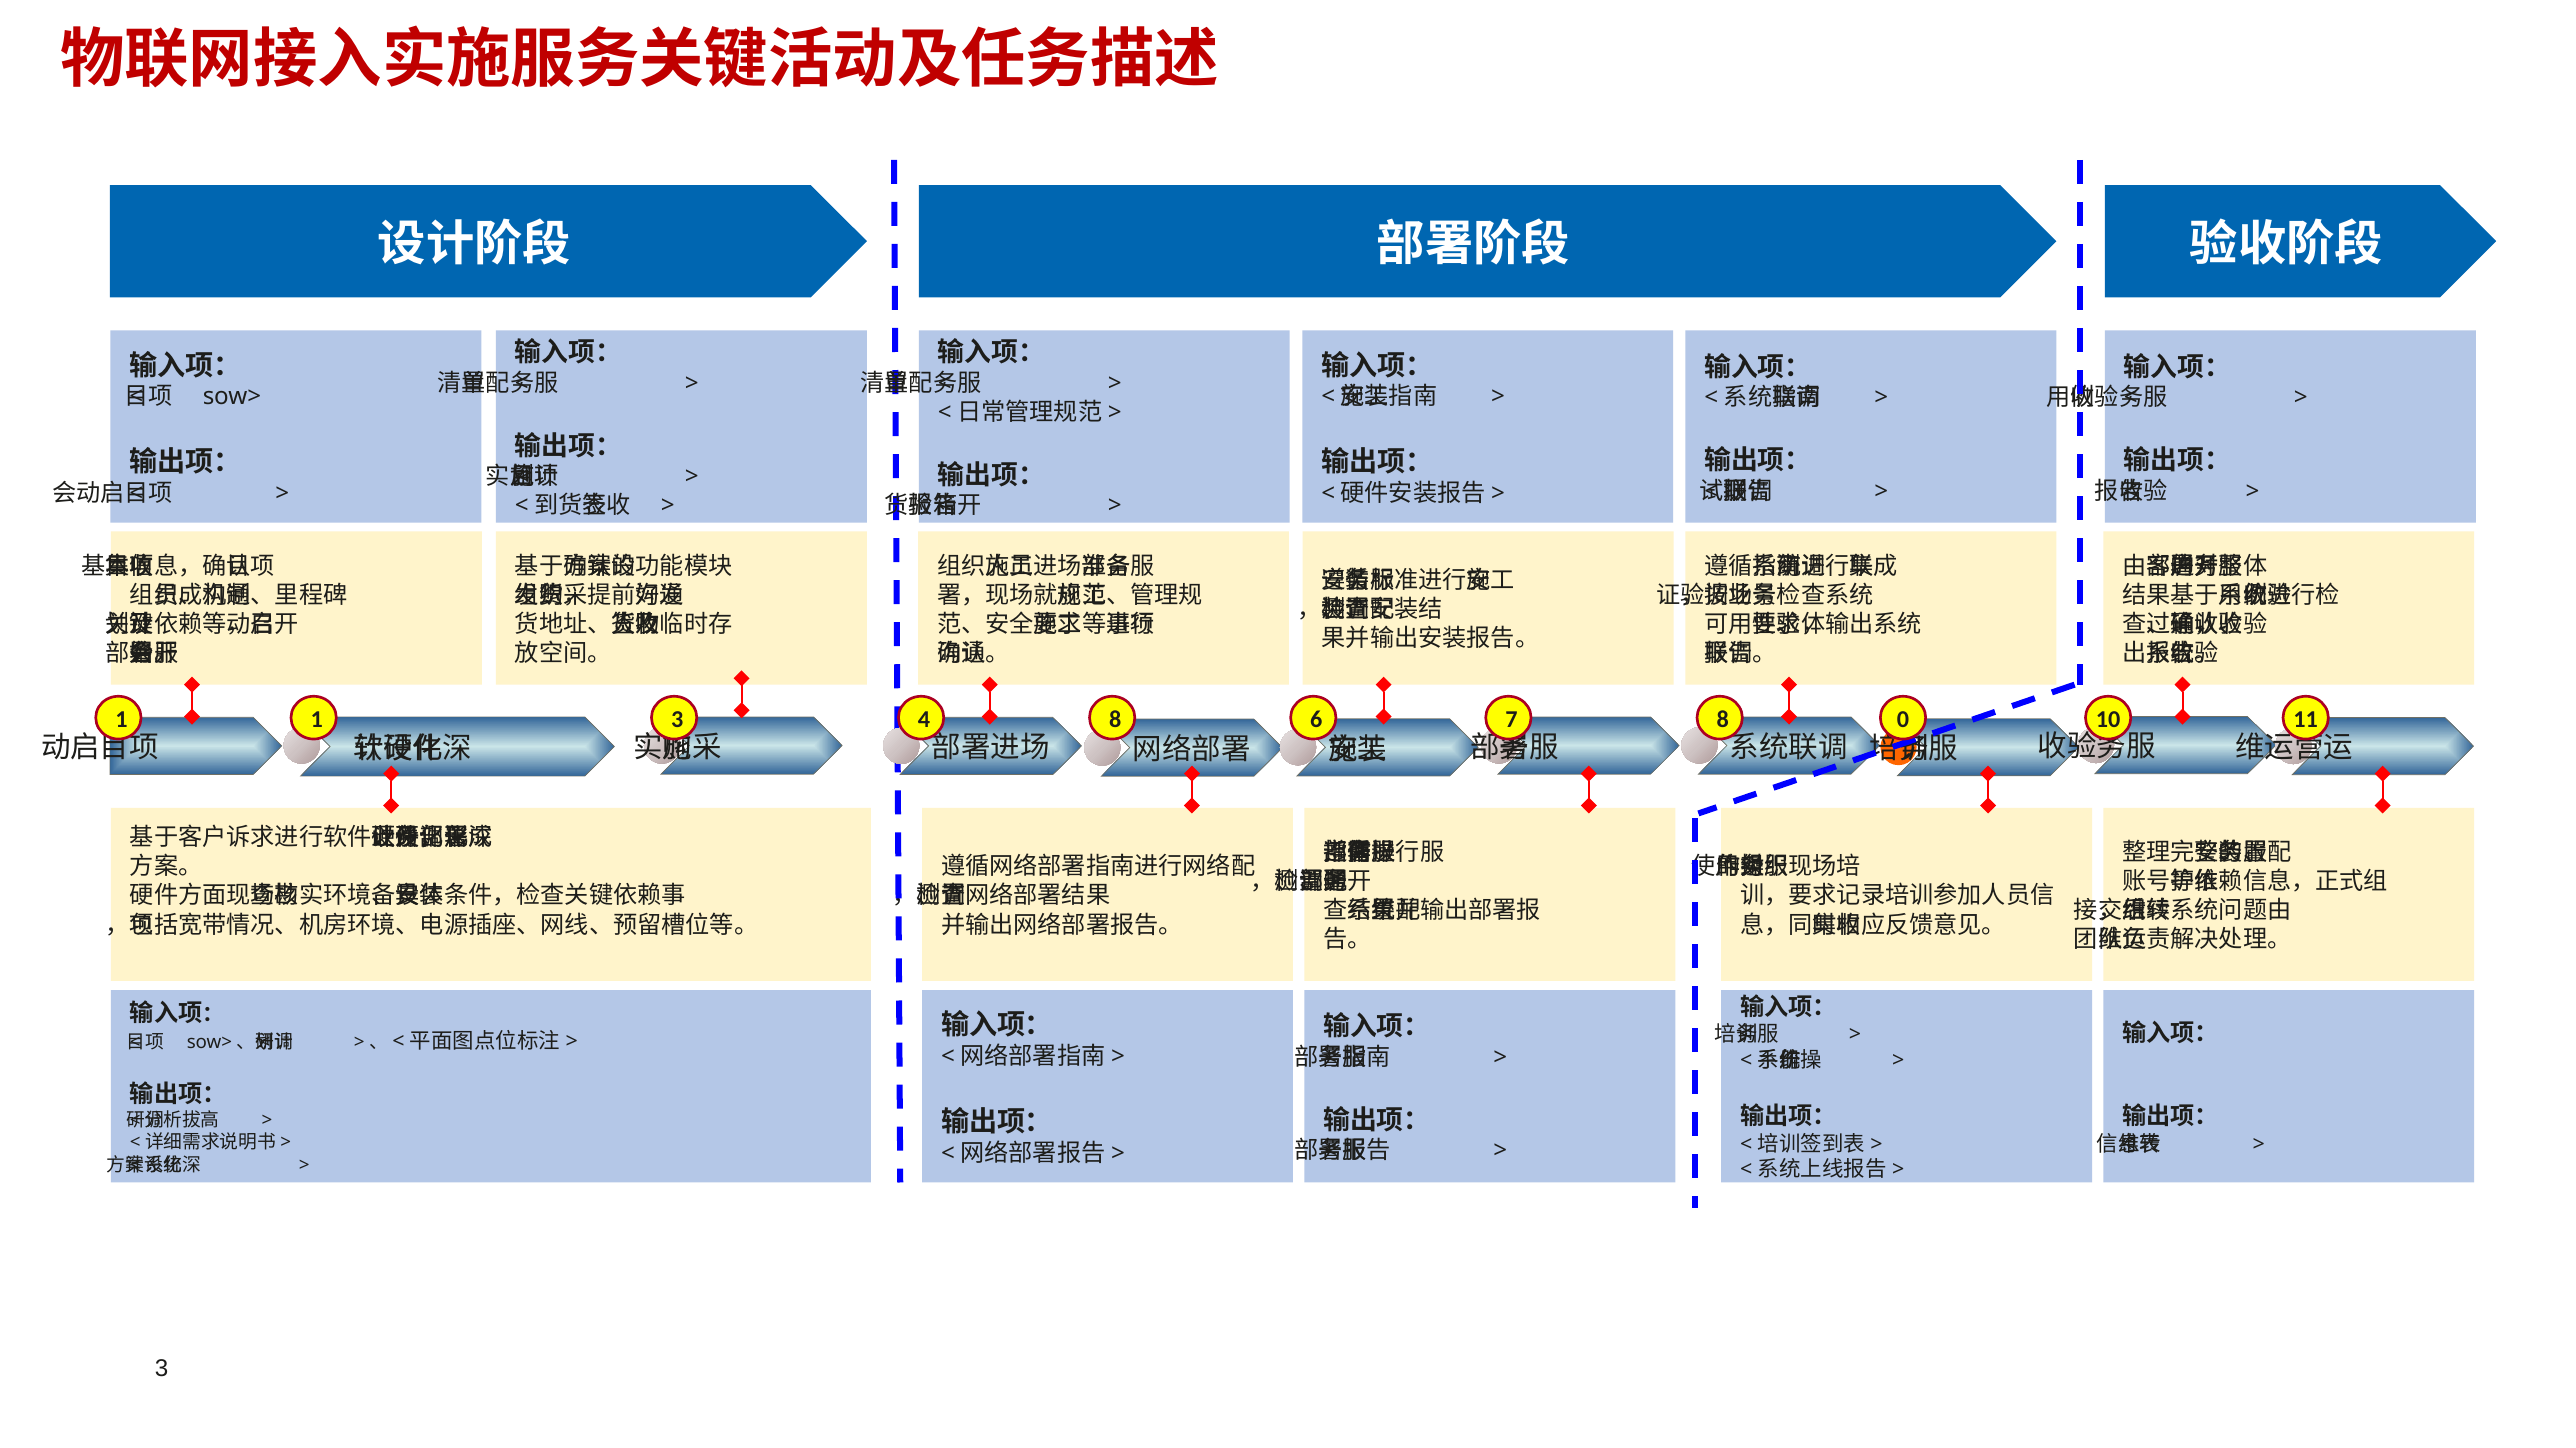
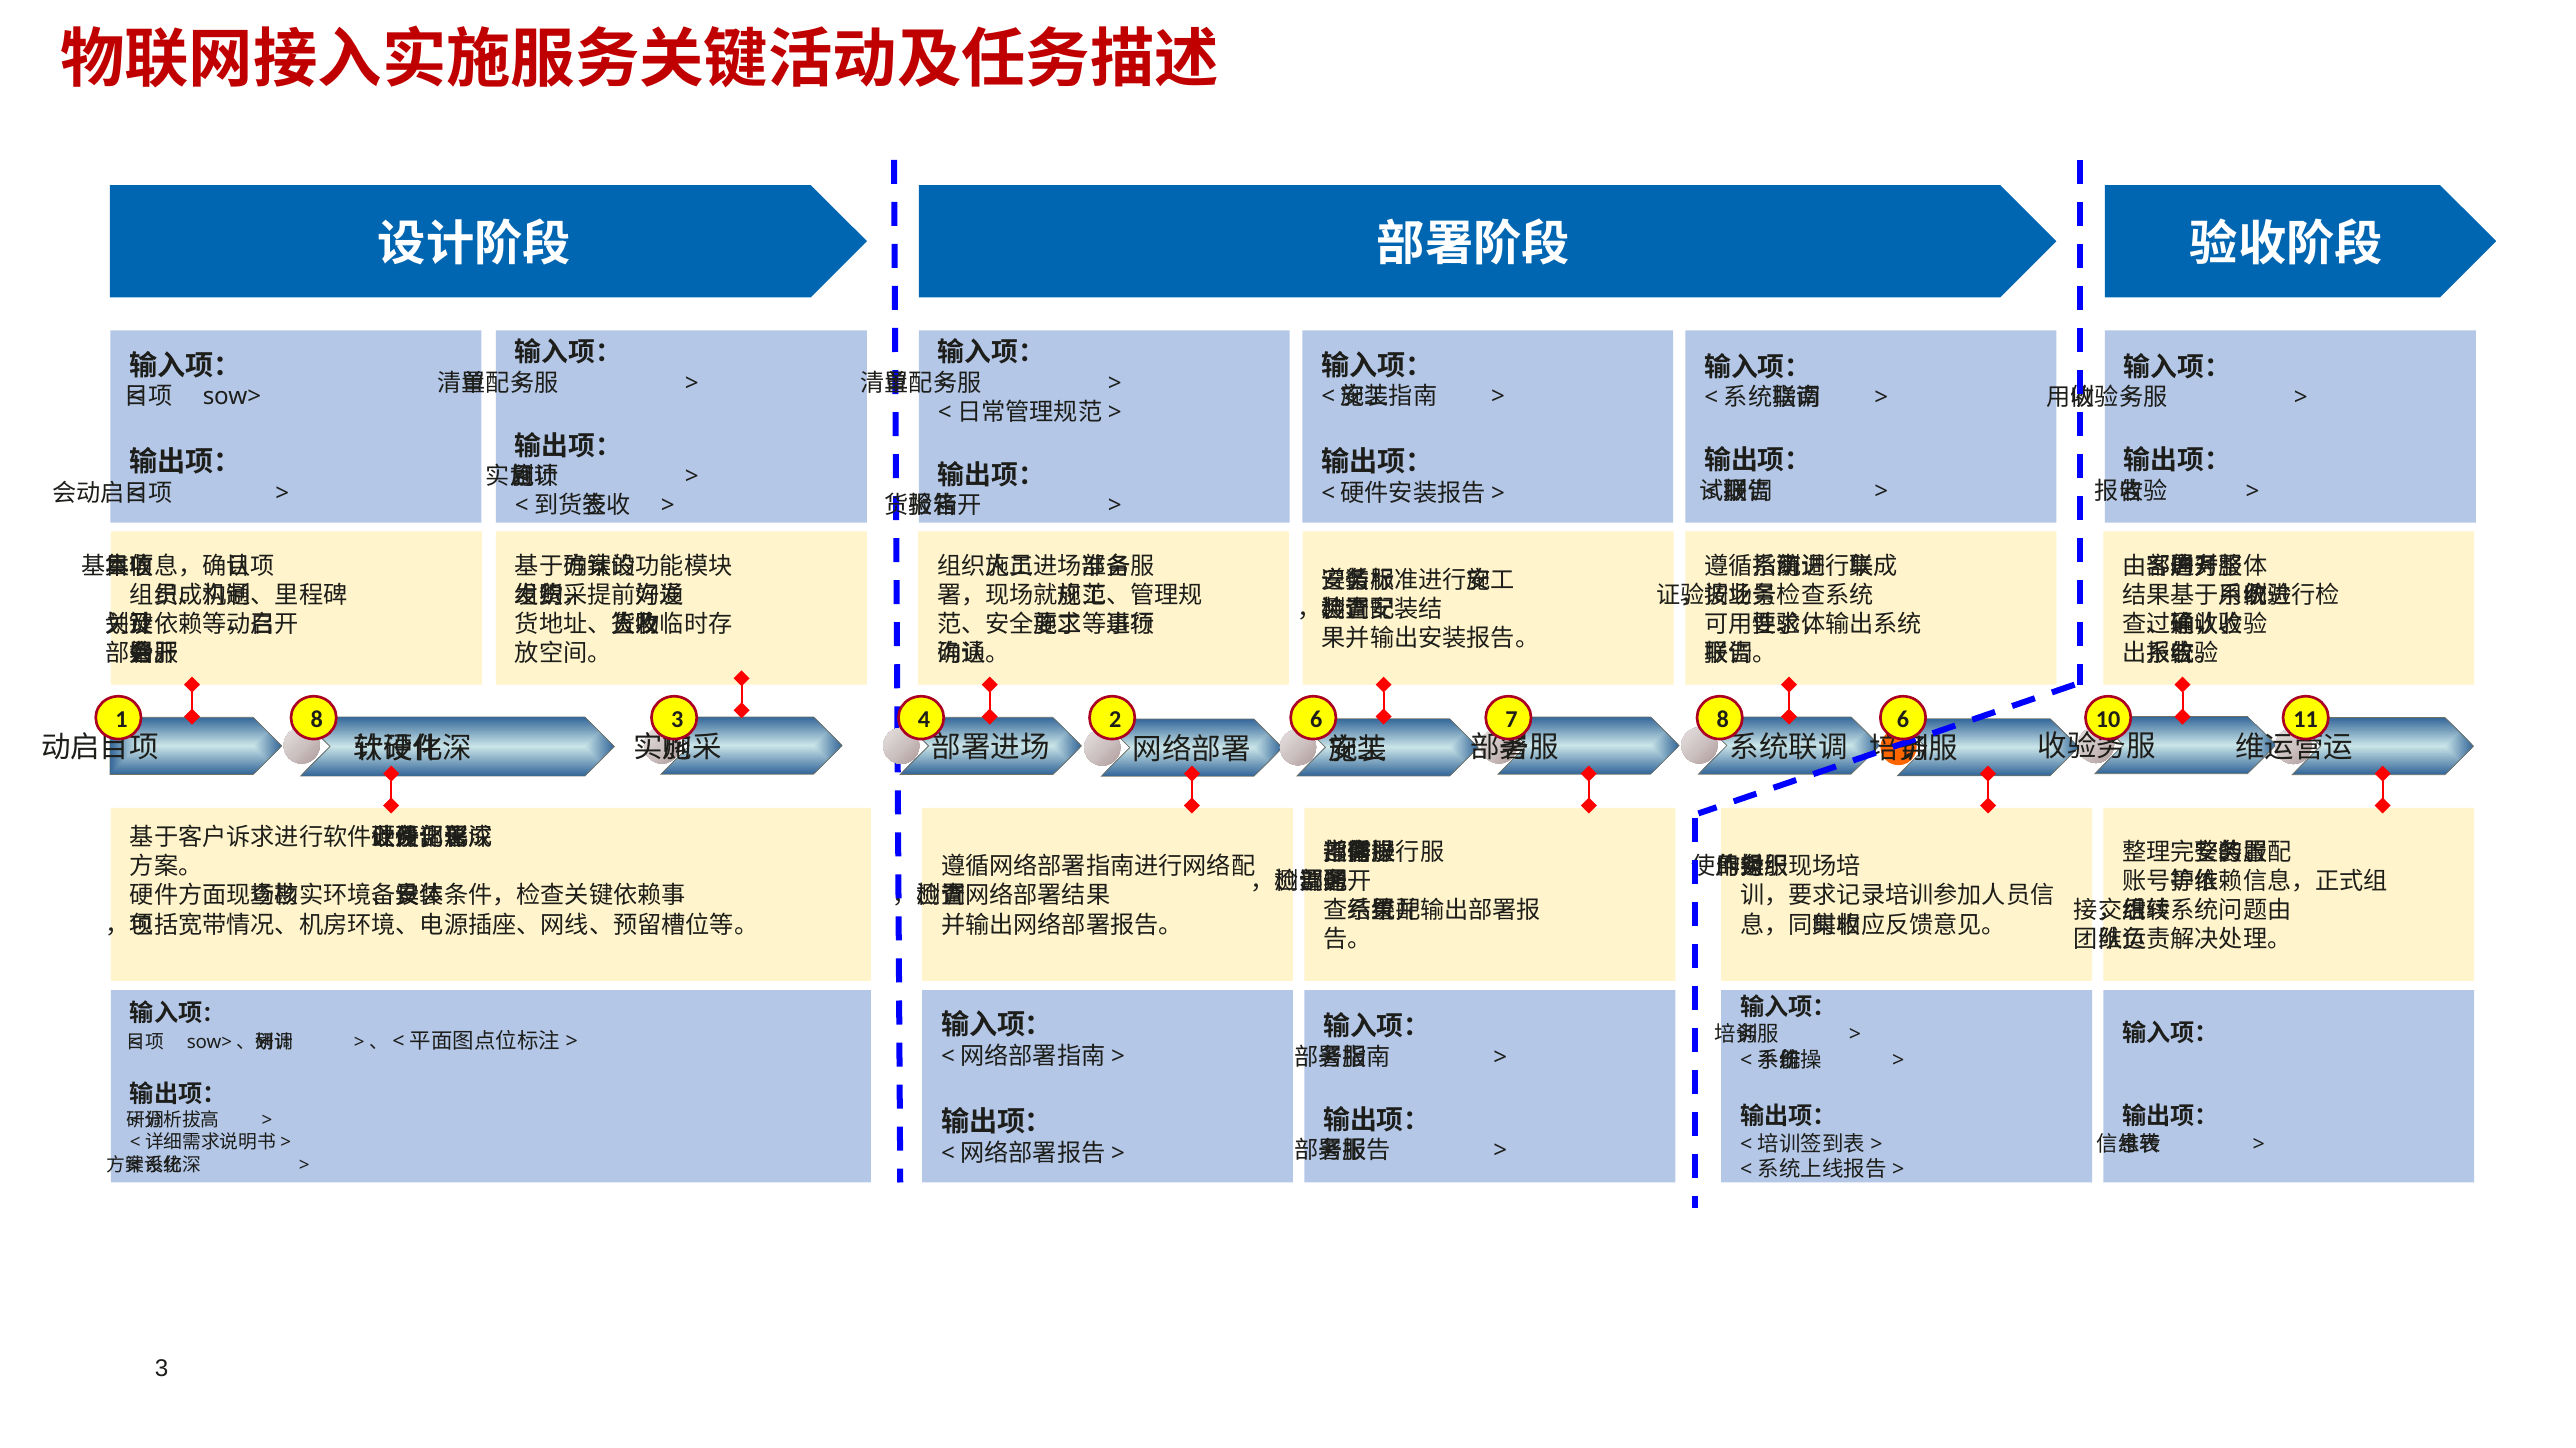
1 1: 1 -> 8
4 8: 8 -> 2
8 0: 0 -> 6
